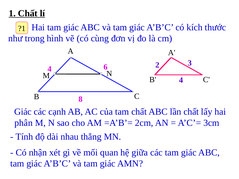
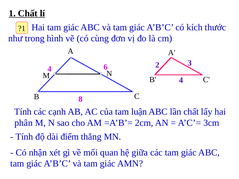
Giác at (23, 112): Giác -> Tính
tam chất: chất -> luận
nhau: nhau -> điểm
